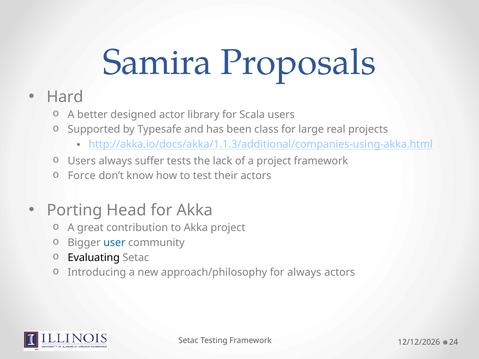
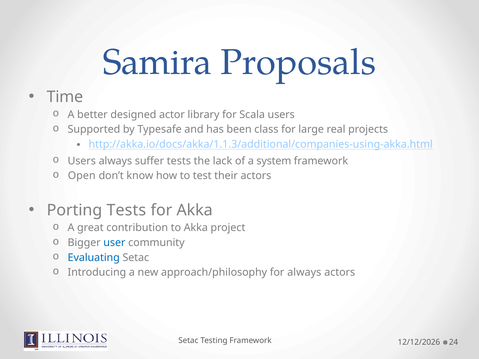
Hard: Hard -> Time
a project: project -> system
Force: Force -> Open
Porting Head: Head -> Tests
Evaluating colour: black -> blue
